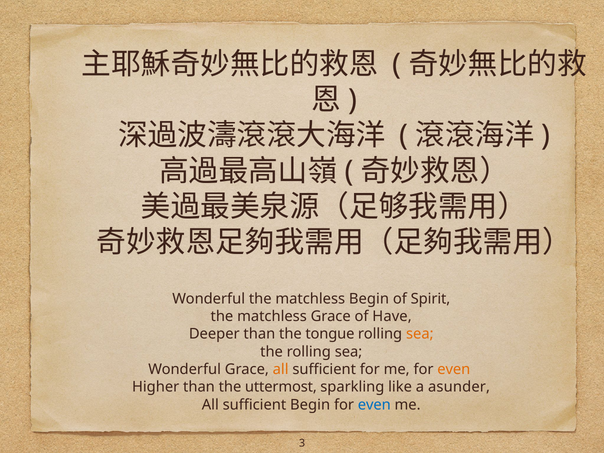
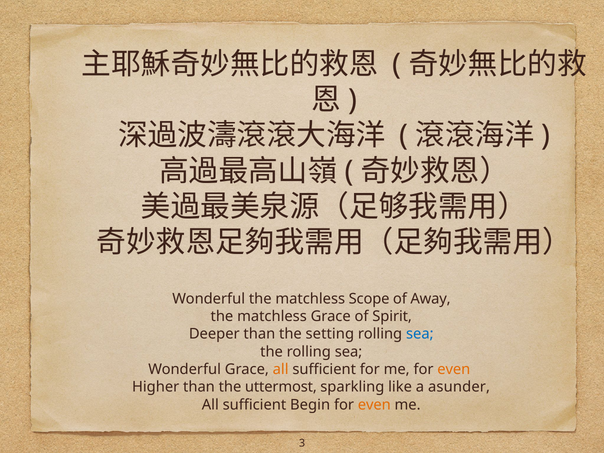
matchless Begin: Begin -> Scope
Spirit: Spirit -> Away
Have: Have -> Spirit
tongue: tongue -> setting
sea at (420, 334) colour: orange -> blue
even at (374, 405) colour: blue -> orange
